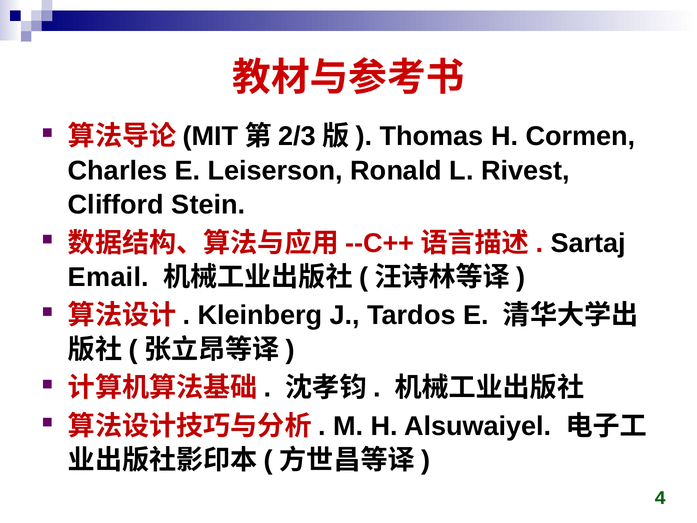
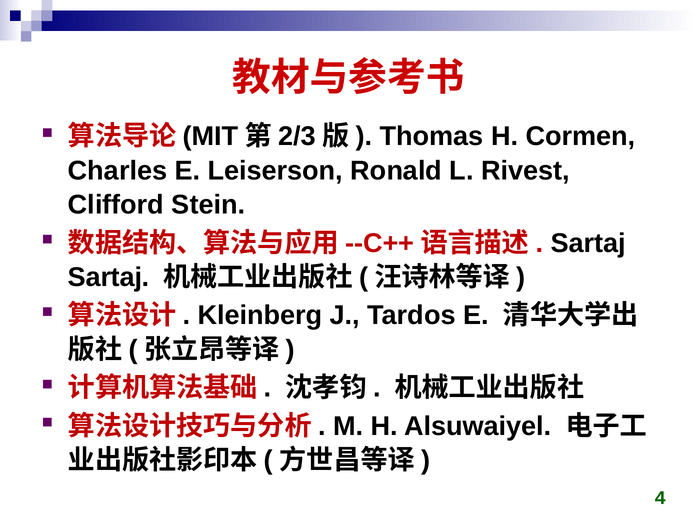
Email at (108, 277): Email -> Sartaj
